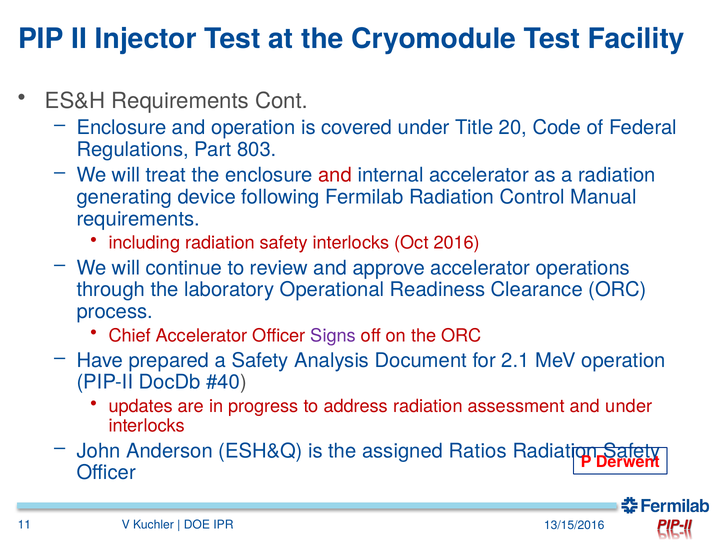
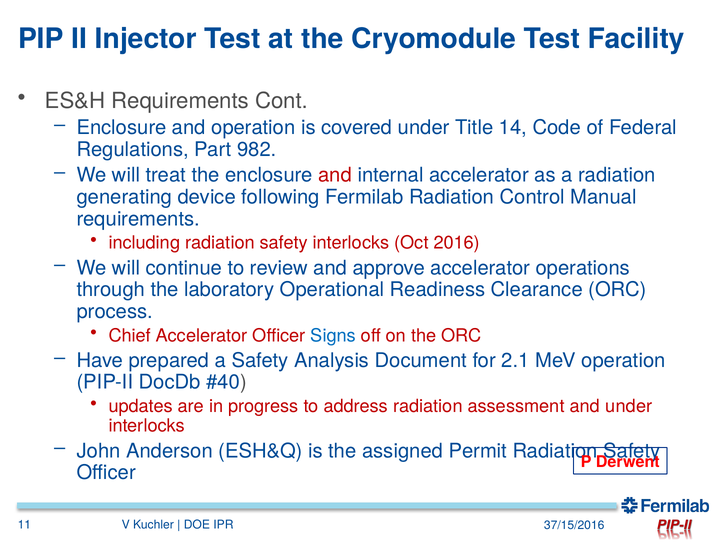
20: 20 -> 14
803: 803 -> 982
Signs colour: purple -> blue
Ratios: Ratios -> Permit
13/15/2016: 13/15/2016 -> 37/15/2016
